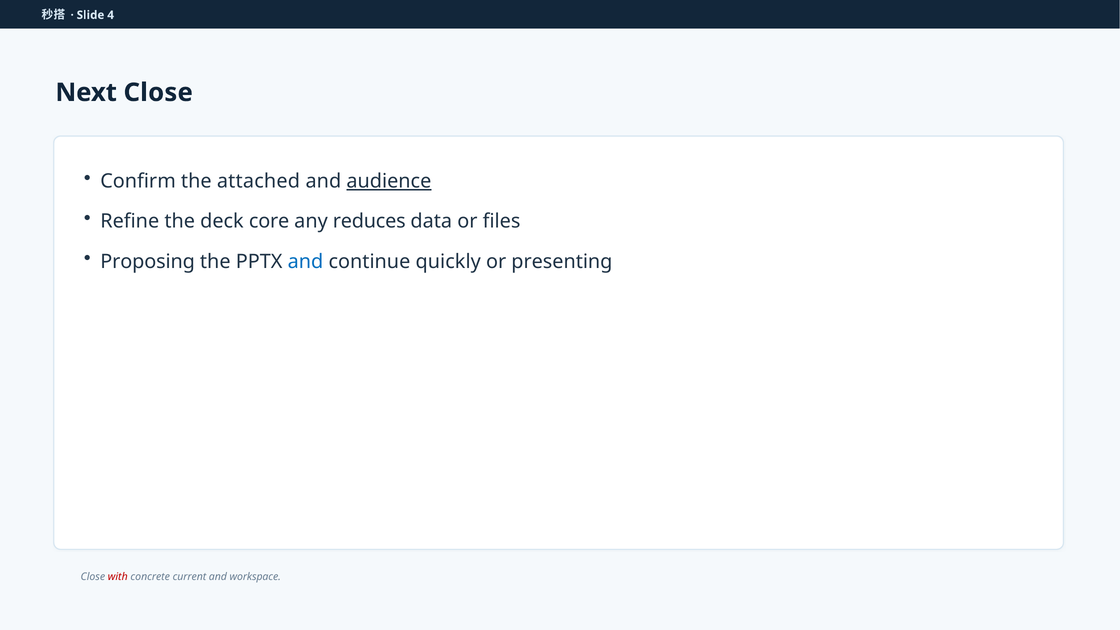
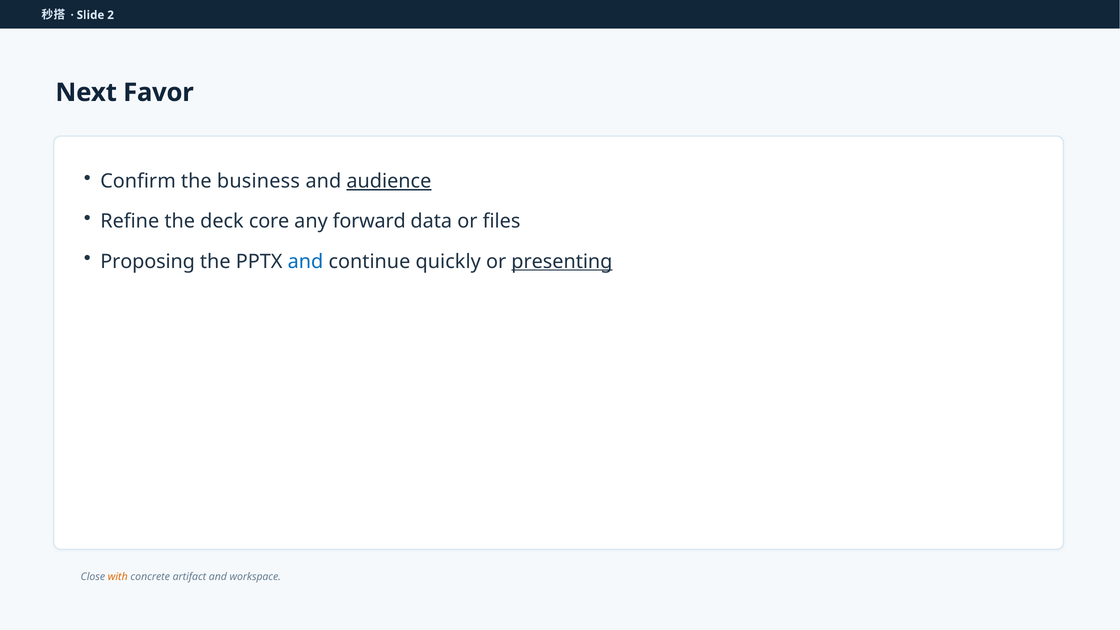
4: 4 -> 2
Next Close: Close -> Favor
attached: attached -> business
reduces: reduces -> forward
presenting underline: none -> present
with colour: red -> orange
current: current -> artifact
